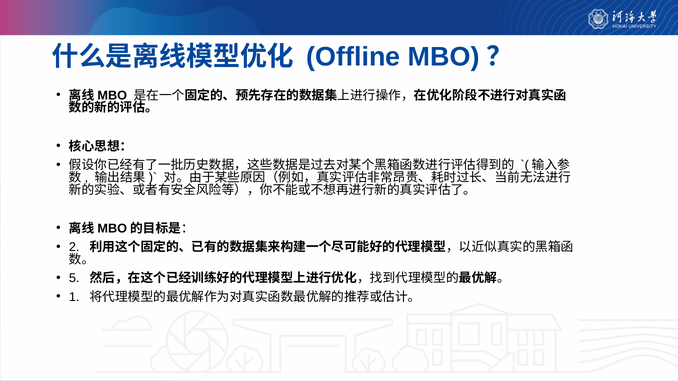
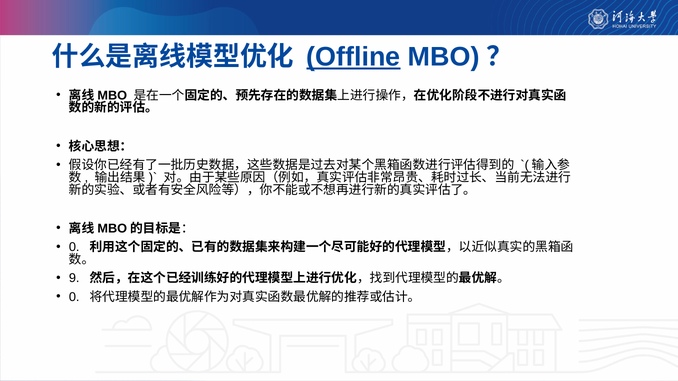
Offline underline: none -> present
2 at (74, 247): 2 -> 0
5: 5 -> 9
1 at (74, 297): 1 -> 0
